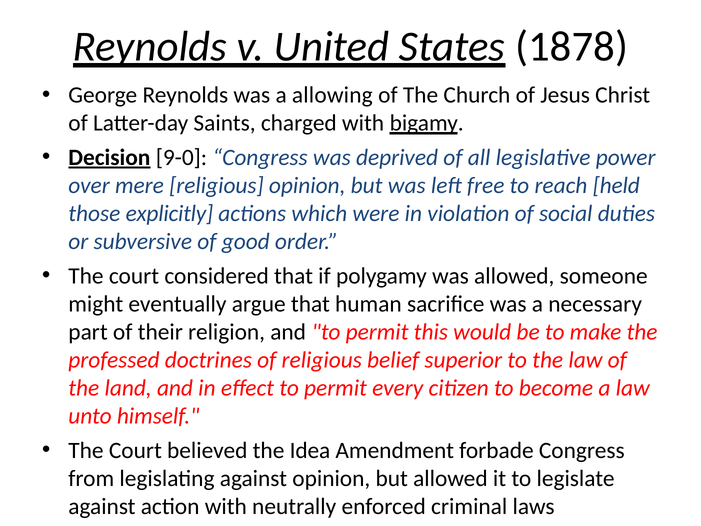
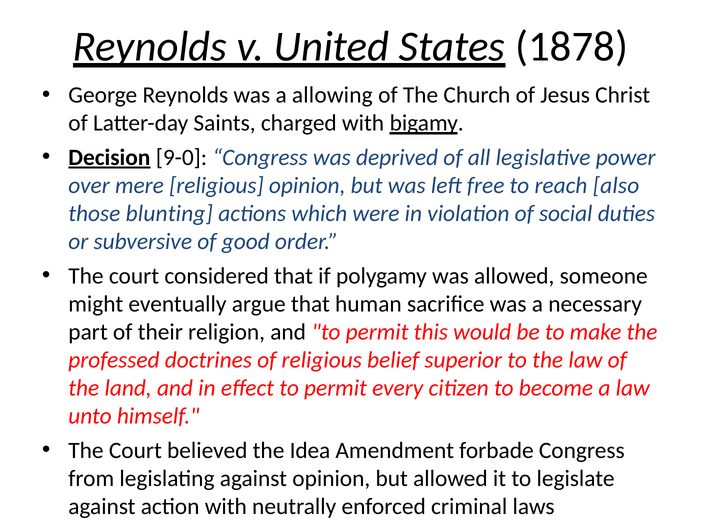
held: held -> also
explicitly: explicitly -> blunting
